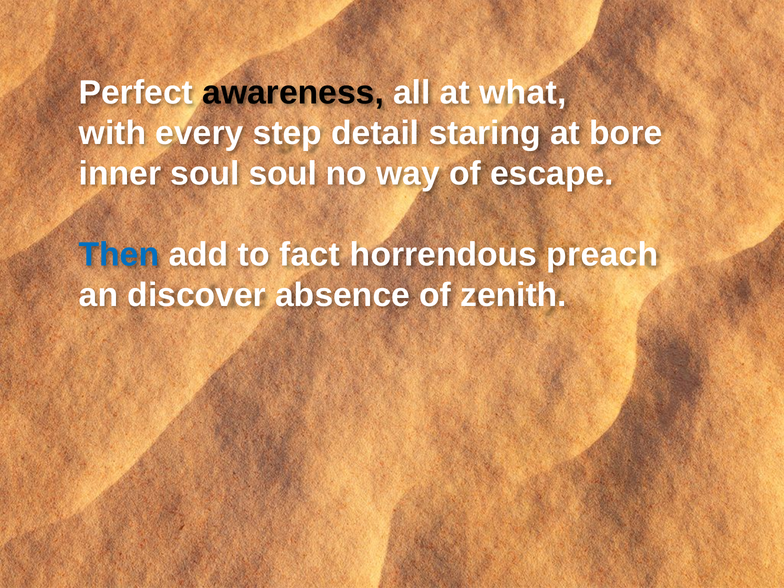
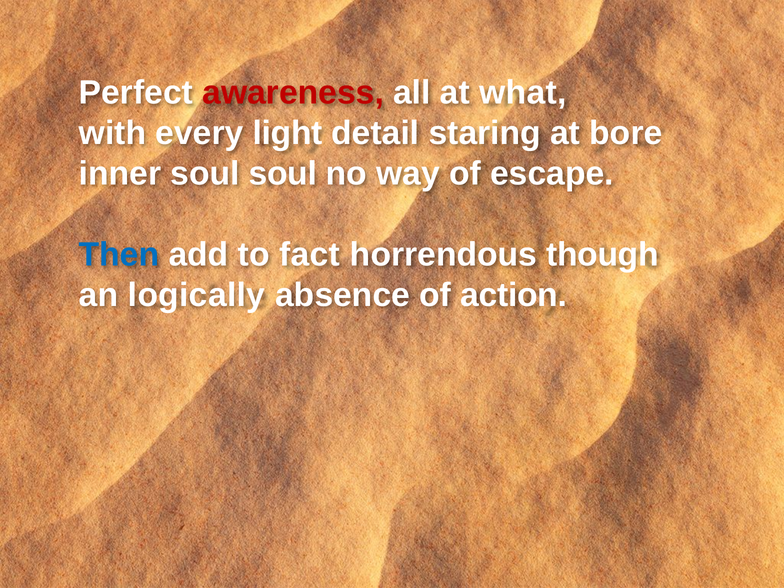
awareness colour: black -> red
step: step -> light
preach: preach -> though
discover: discover -> logically
zenith: zenith -> action
